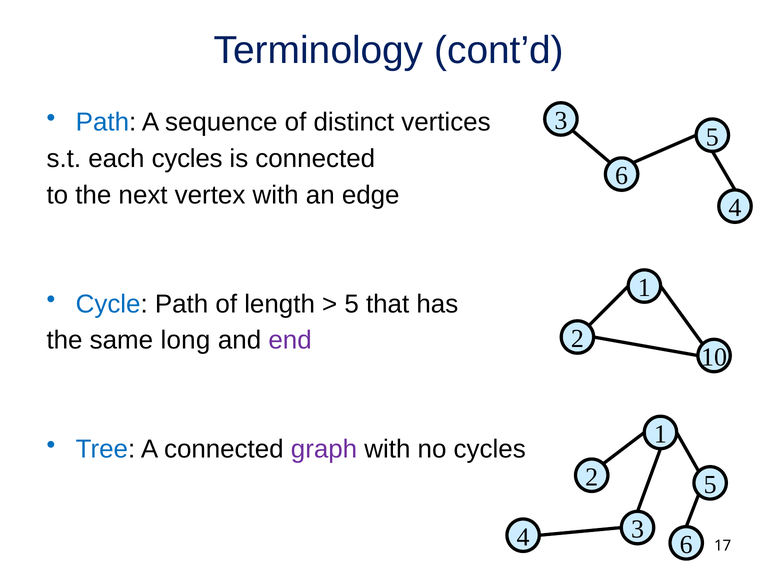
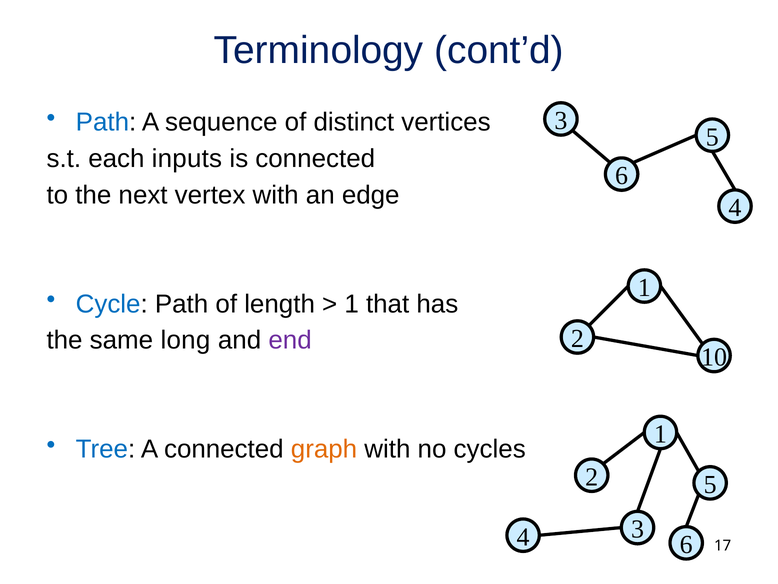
each cycles: cycles -> inputs
5 at (352, 304): 5 -> 1
graph colour: purple -> orange
